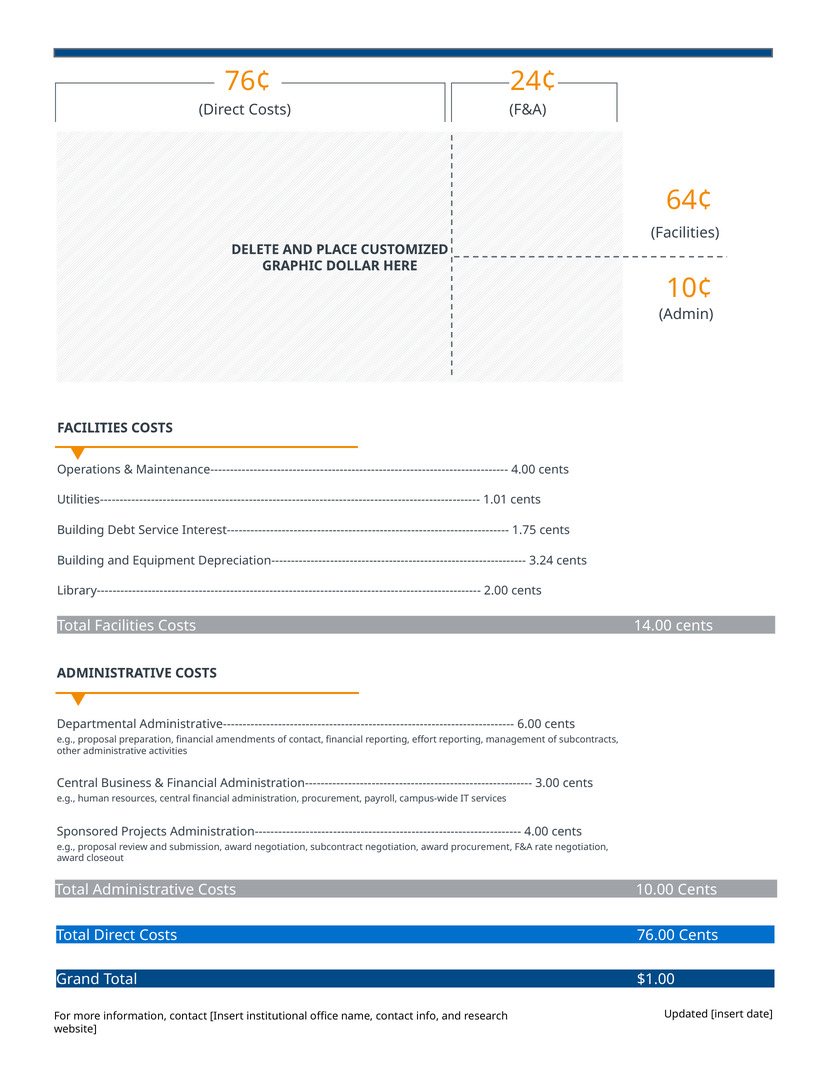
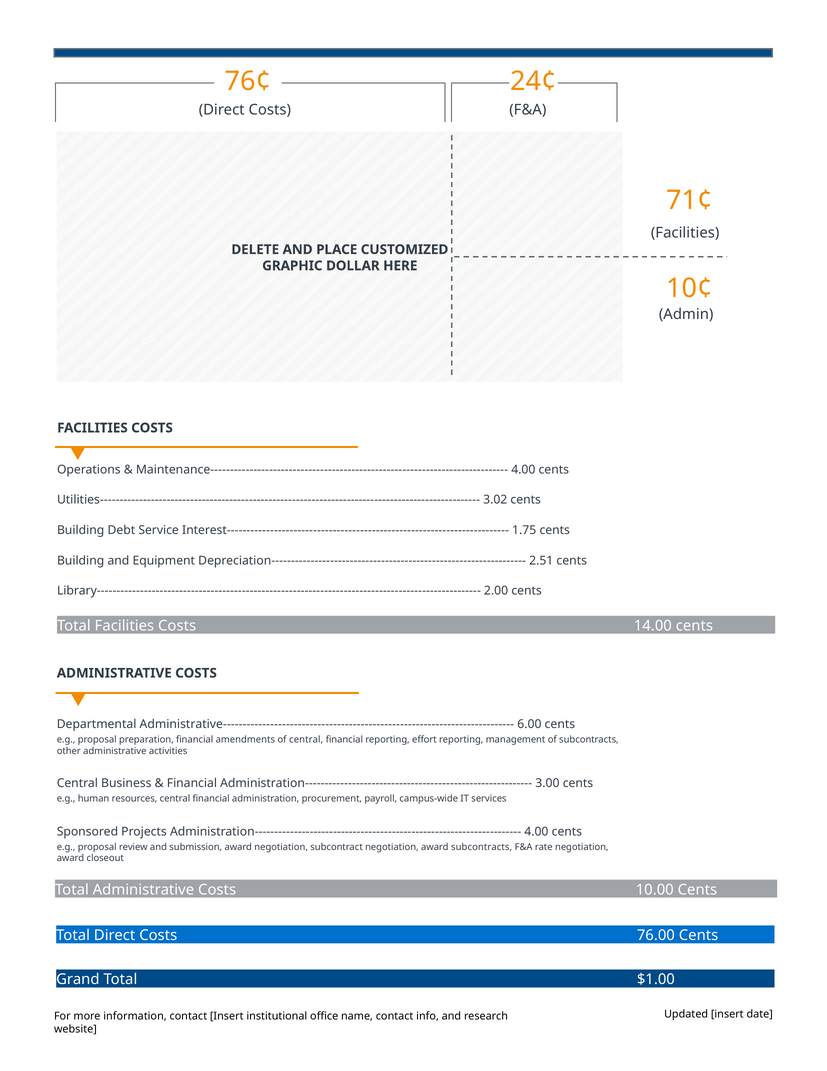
64¢: 64¢ -> 71¢
1.01: 1.01 -> 3.02
3.24: 3.24 -> 2.51
of contact: contact -> central
award procurement: procurement -> subcontracts
